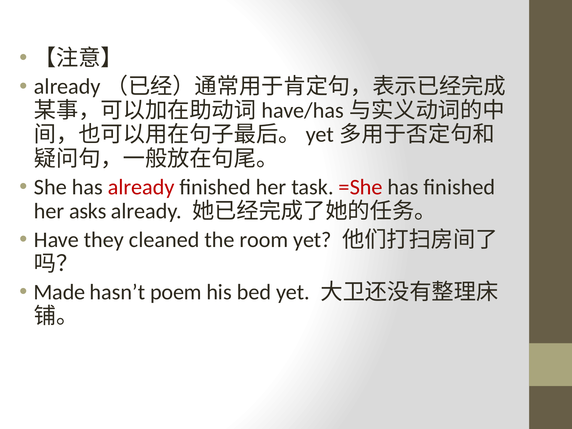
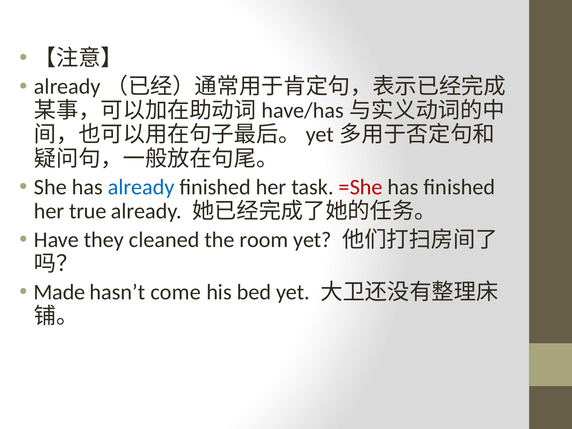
already at (141, 187) colour: red -> blue
asks: asks -> true
poem: poem -> come
